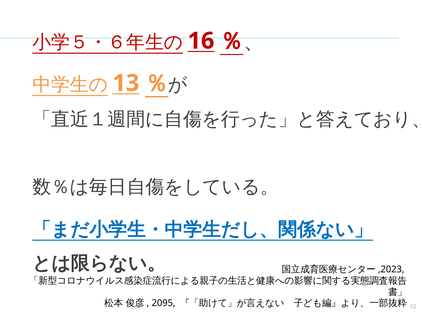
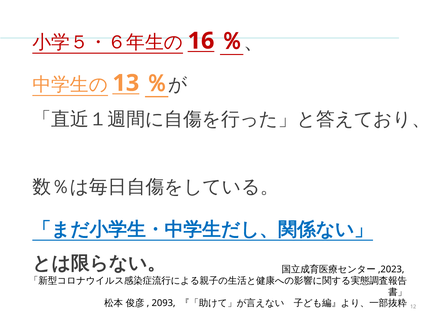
2095: 2095 -> 2093
